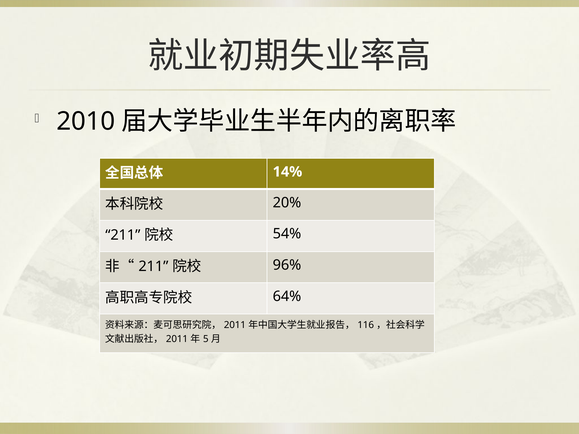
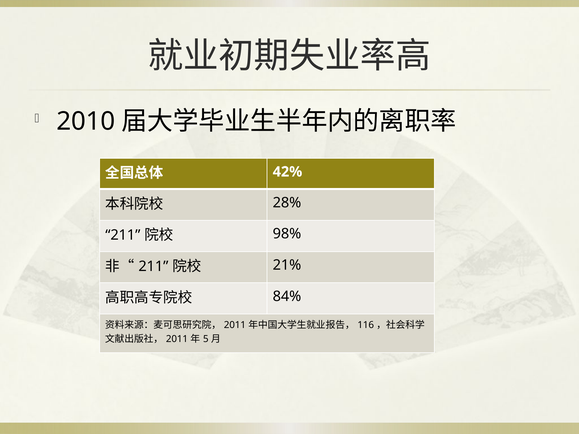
14%: 14% -> 42%
20%: 20% -> 28%
54%: 54% -> 98%
96%: 96% -> 21%
64%: 64% -> 84%
